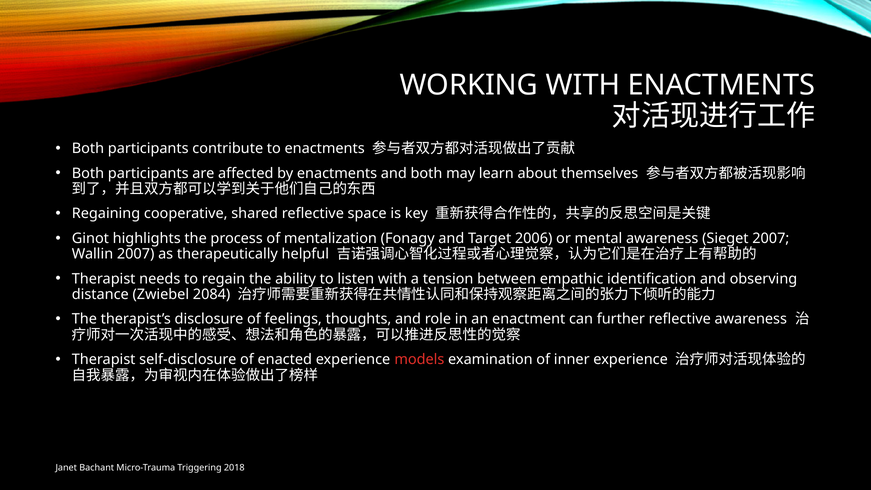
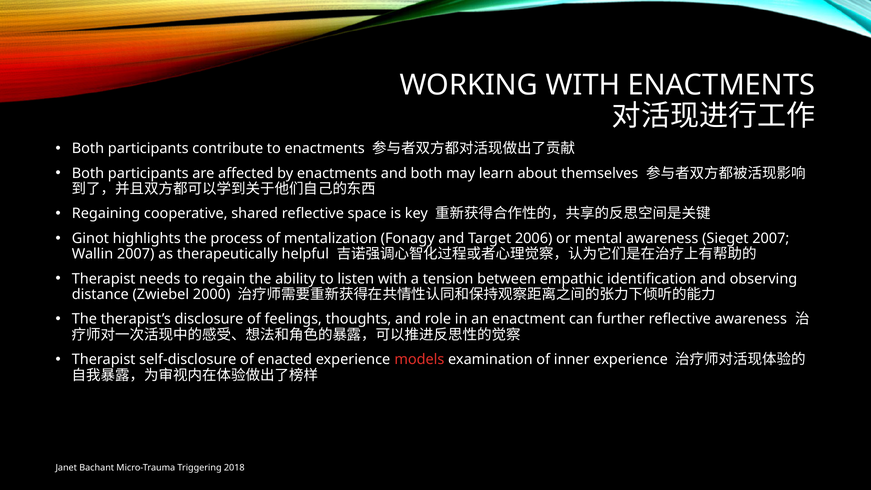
2084: 2084 -> 2000
